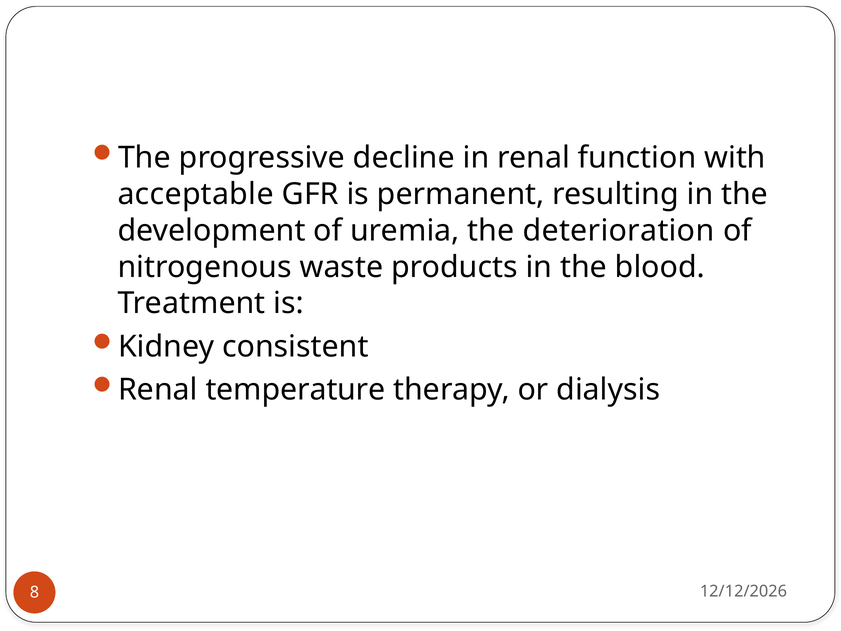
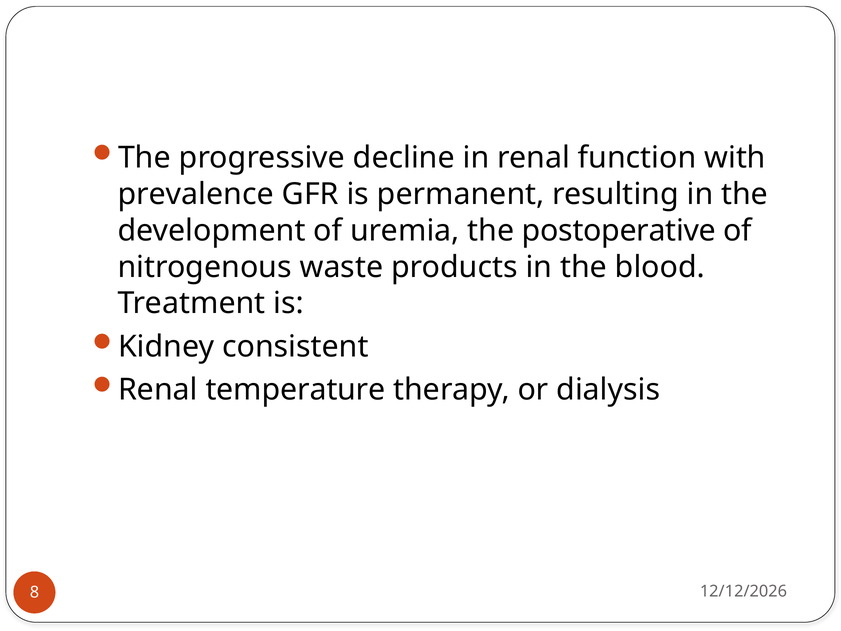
acceptable: acceptable -> prevalence
deterioration: deterioration -> postoperative
